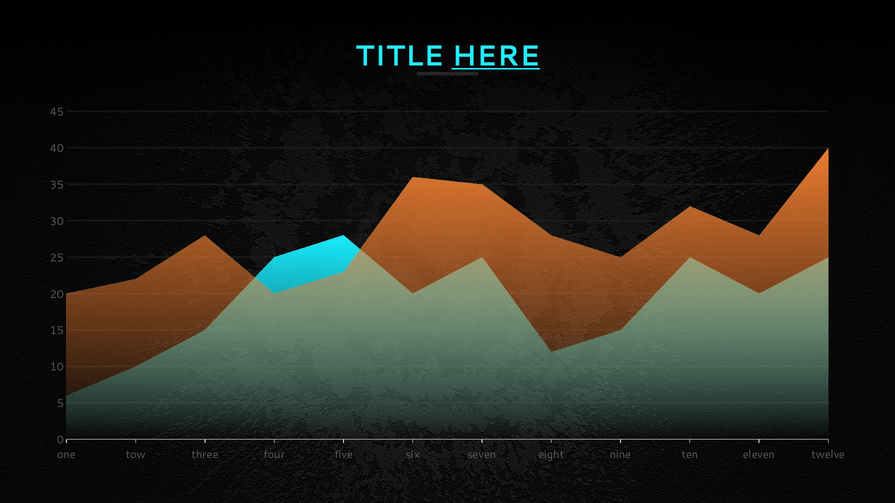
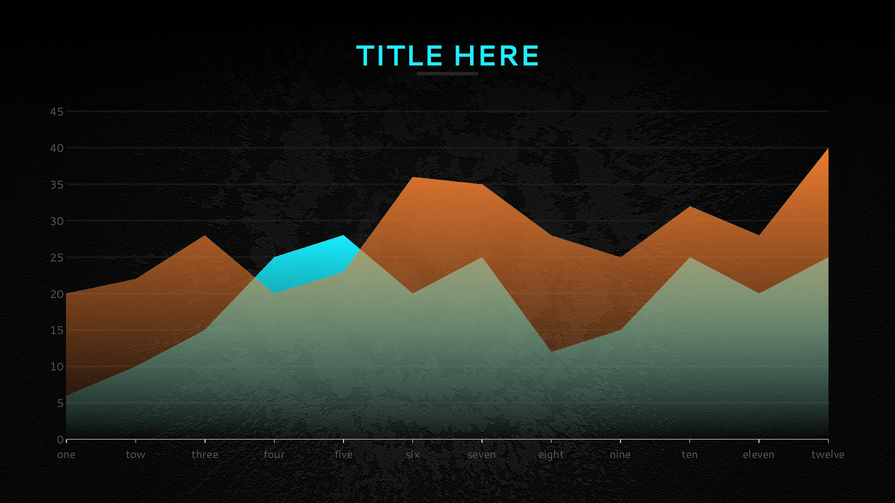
HERE underline: present -> none
